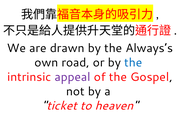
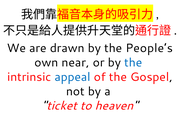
Always’s: Always’s -> People’s
road: road -> near
appeal colour: purple -> blue
